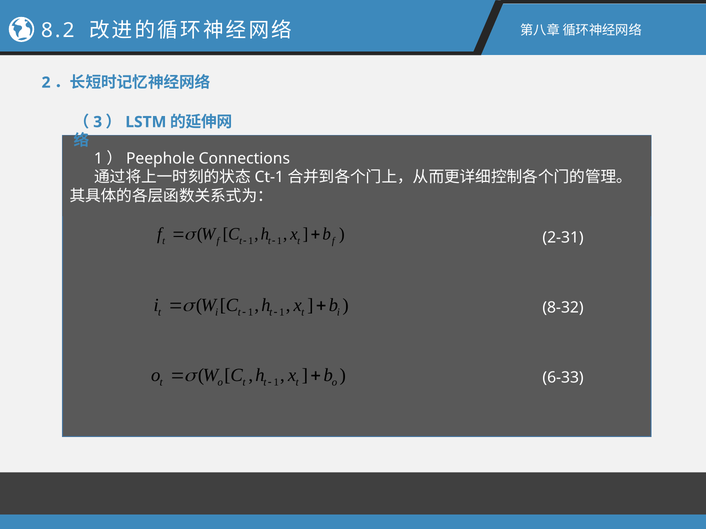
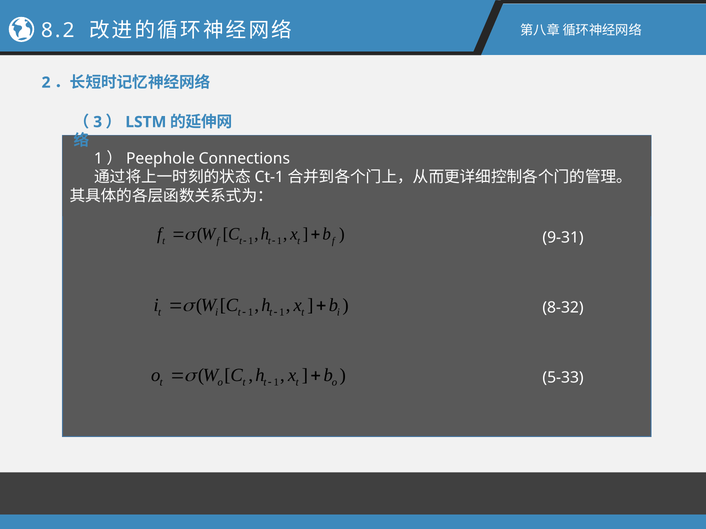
2-31: 2-31 -> 9-31
6-33: 6-33 -> 5-33
